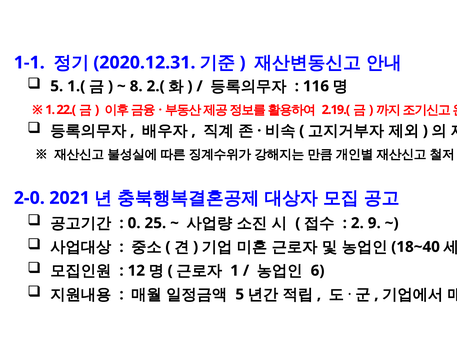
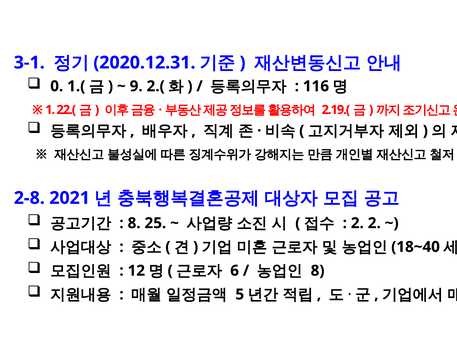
1-1: 1-1 -> 3-1
5 at (57, 86): 5 -> 0
8: 8 -> 9
2-0: 2-0 -> 2-8
0 at (134, 223): 0 -> 8
2 9: 9 -> 2
1 at (235, 270): 1 -> 6
6 at (318, 270): 6 -> 8
